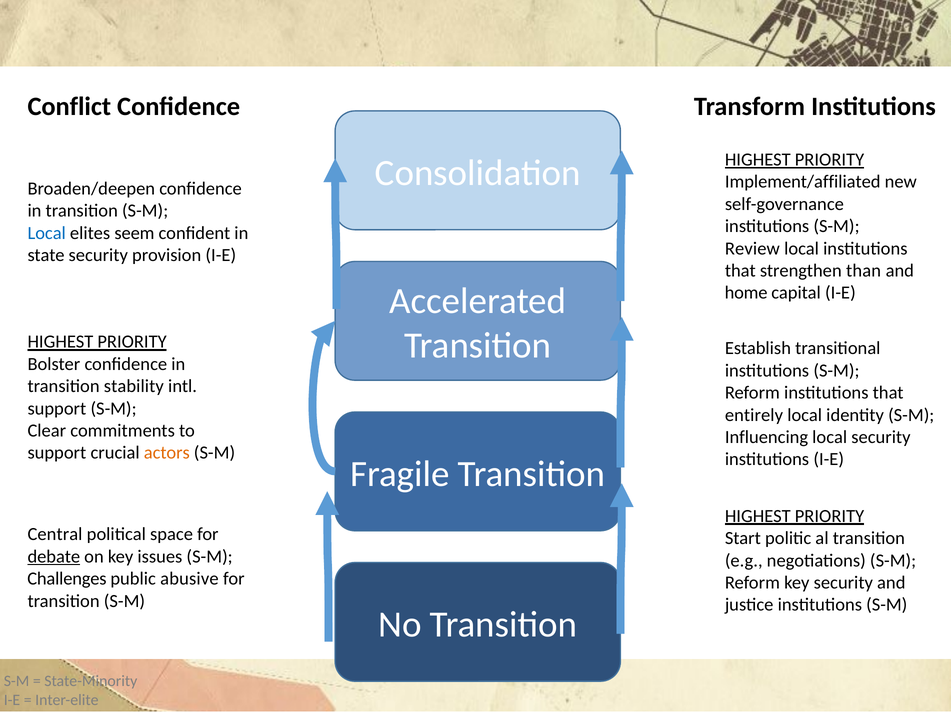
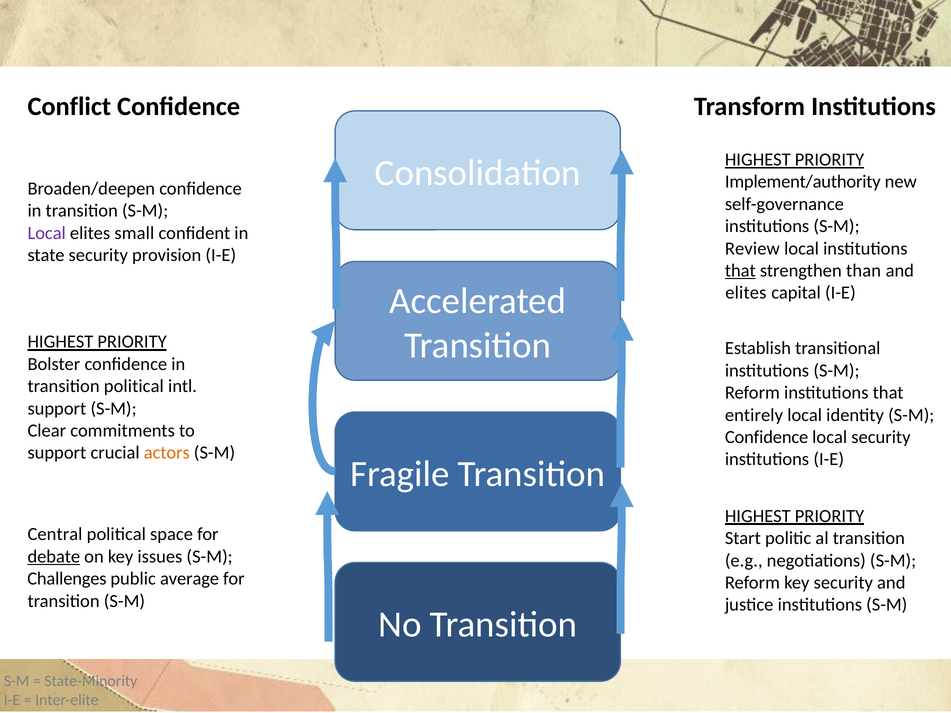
Implement/affiliated: Implement/affiliated -> Implement/authority
Local at (47, 233) colour: blue -> purple
seem: seem -> small
that at (740, 271) underline: none -> present
home at (746, 293): home -> elites
transition stability: stability -> political
Influencing at (767, 437): Influencing -> Confidence
abusive: abusive -> average
